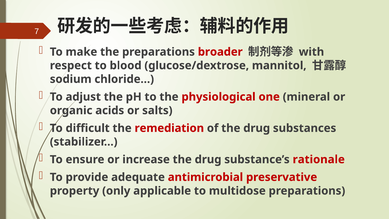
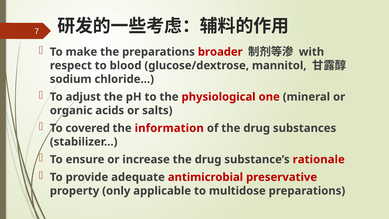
difficult: difficult -> covered
remediation: remediation -> information
